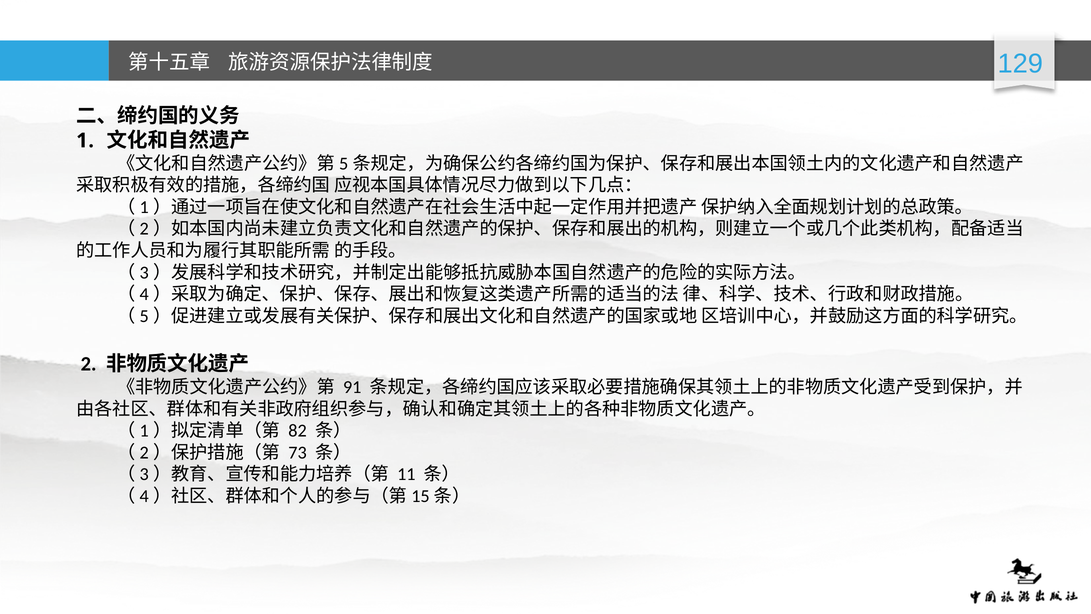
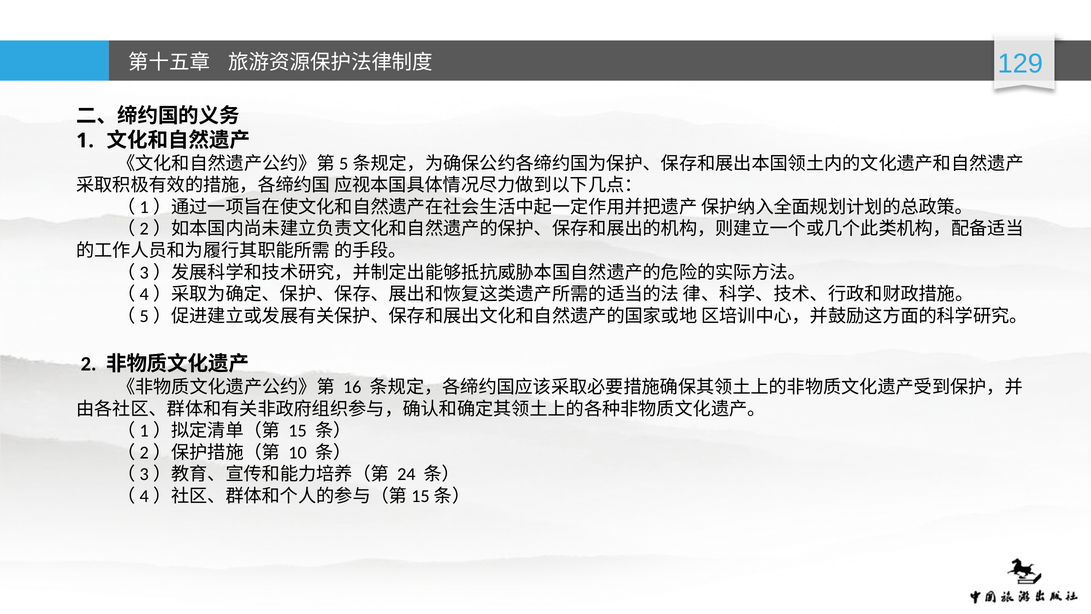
91: 91 -> 16
82: 82 -> 15
73: 73 -> 10
11: 11 -> 24
